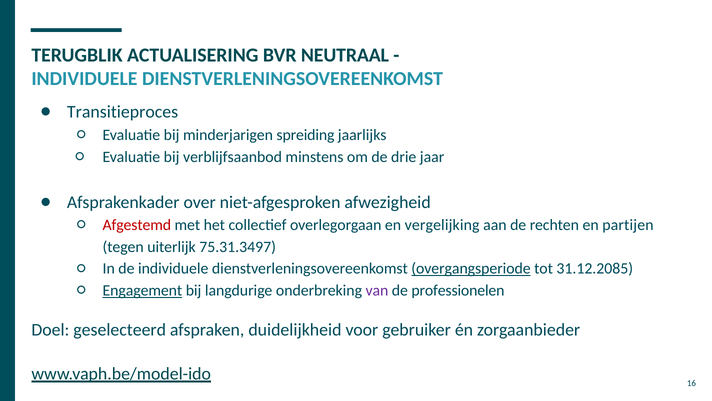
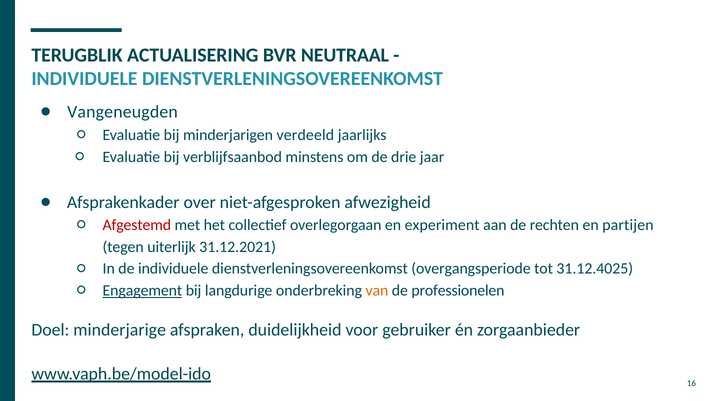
Transitieproces: Transitieproces -> Vangeneugden
spreiding: spreiding -> verdeeld
vergelijking: vergelijking -> experiment
75.31.3497: 75.31.3497 -> 31.12.2021
overgangsperiode underline: present -> none
31.12.2085: 31.12.2085 -> 31.12.4025
van colour: purple -> orange
geselecteerd: geselecteerd -> minderjarige
